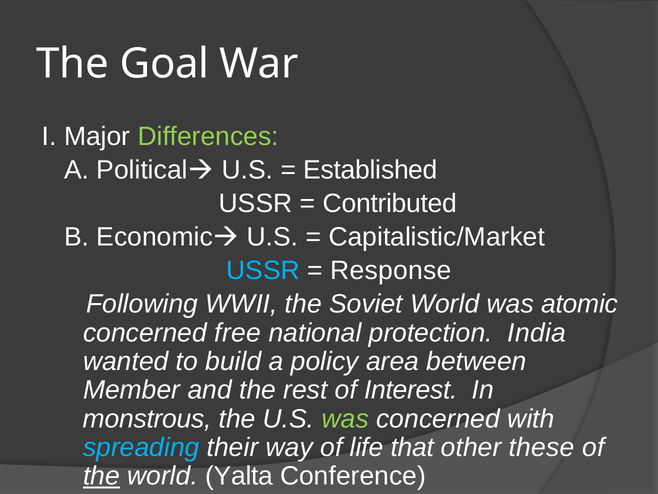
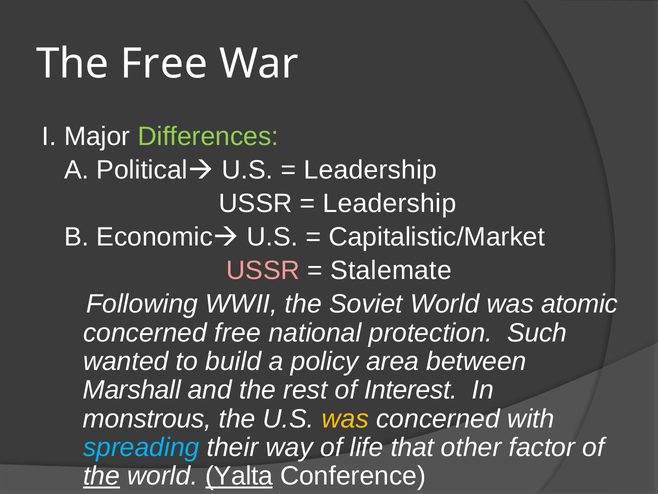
The Goal: Goal -> Free
Established at (371, 170): Established -> Leadership
Contributed at (390, 203): Contributed -> Leadership
USSR at (263, 270) colour: light blue -> pink
Response: Response -> Stalemate
India: India -> Such
Member: Member -> Marshall
was at (345, 418) colour: light green -> yellow
these: these -> factor
Yalta underline: none -> present
